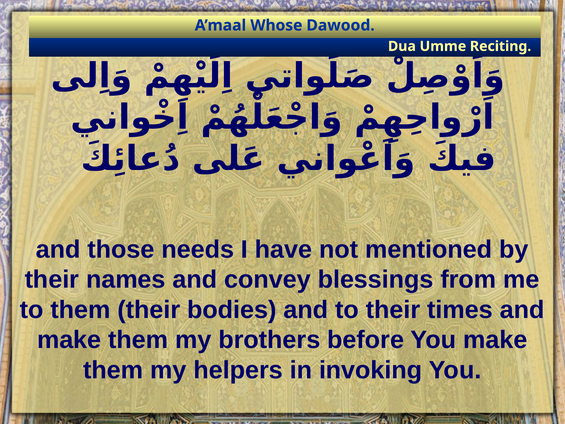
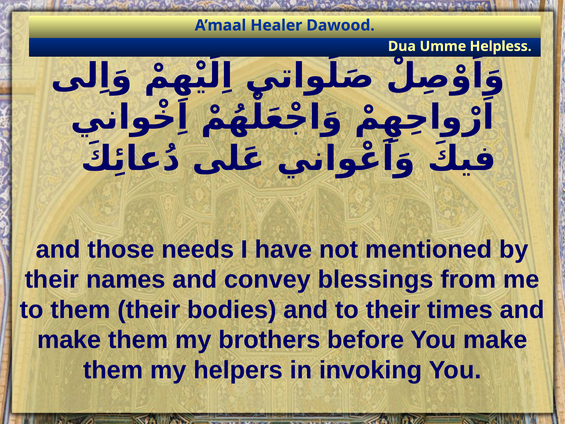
Whose: Whose -> Healer
Reciting: Reciting -> Helpless
